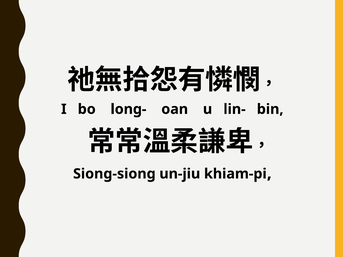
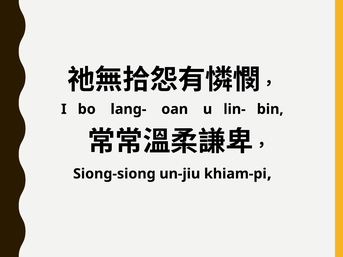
long-: long- -> lang-
